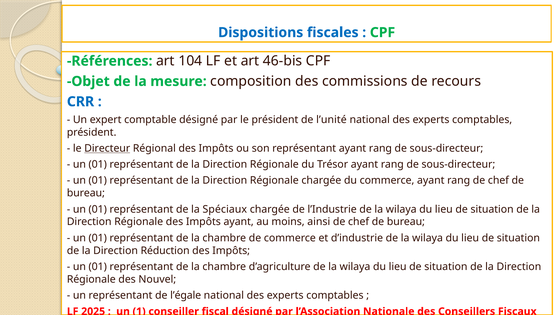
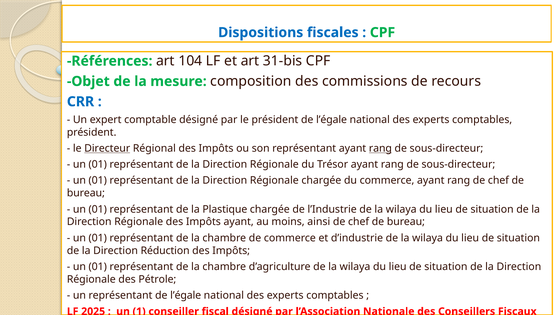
46-bis: 46-bis -> 31-bis
président de l’unité: l’unité -> l’égale
rang at (380, 148) underline: none -> present
Spéciaux: Spéciaux -> Plastique
Nouvel: Nouvel -> Pétrole
